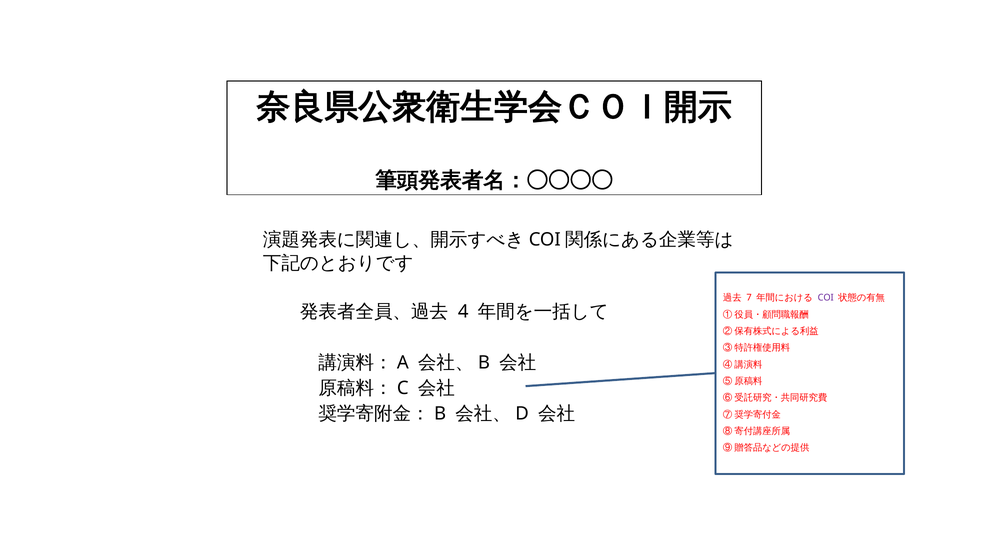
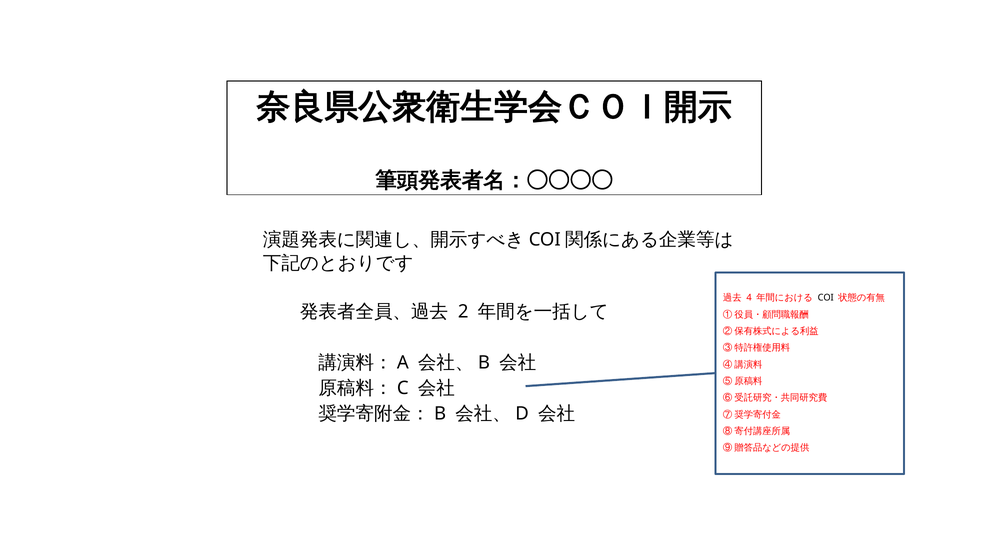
7: 7 -> 4
COI colour: purple -> black
4: 4 -> 2
